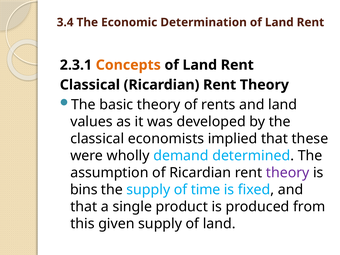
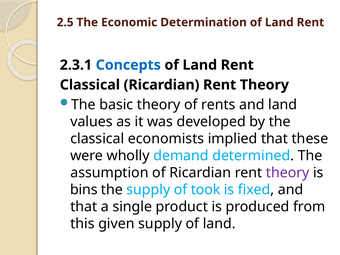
3.4: 3.4 -> 2.5
Concepts colour: orange -> blue
time: time -> took
